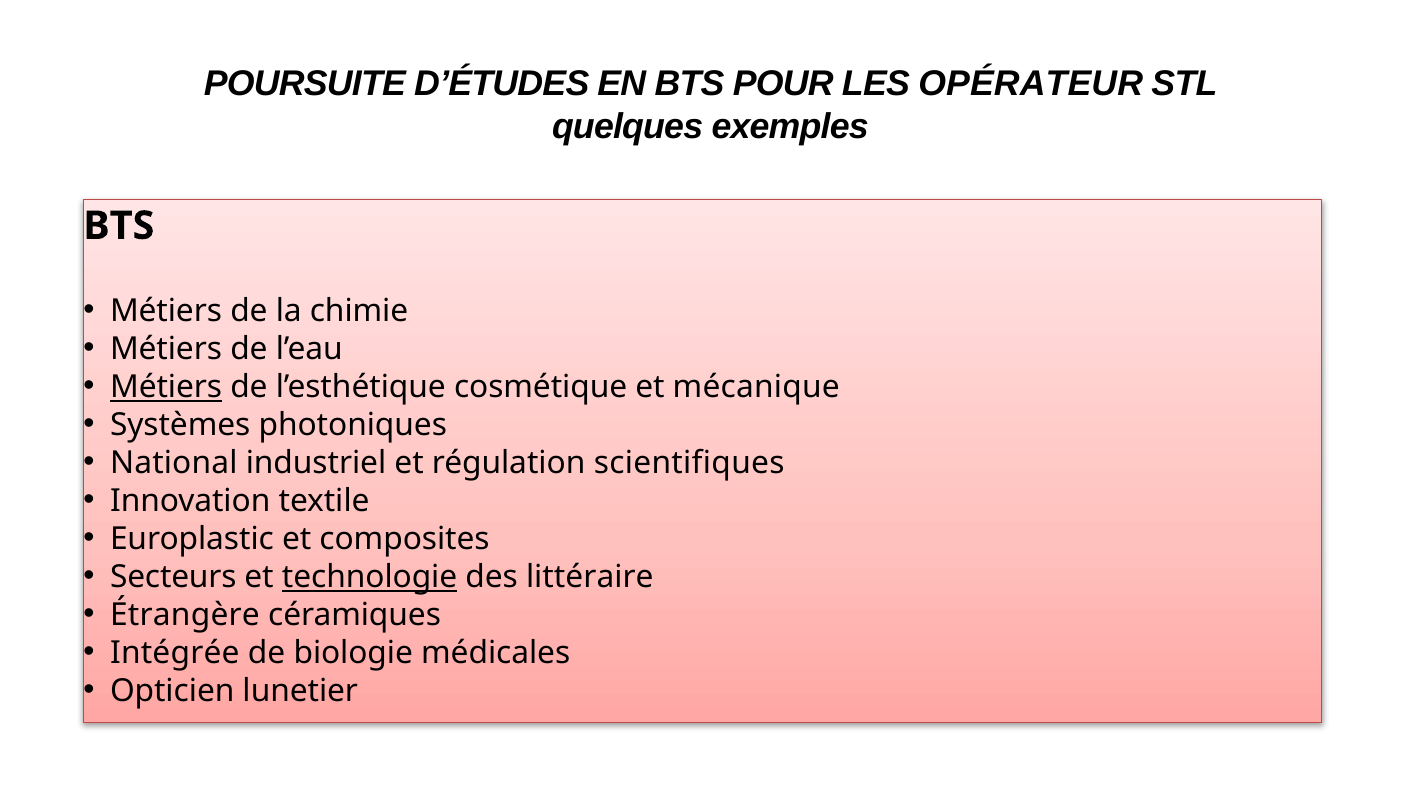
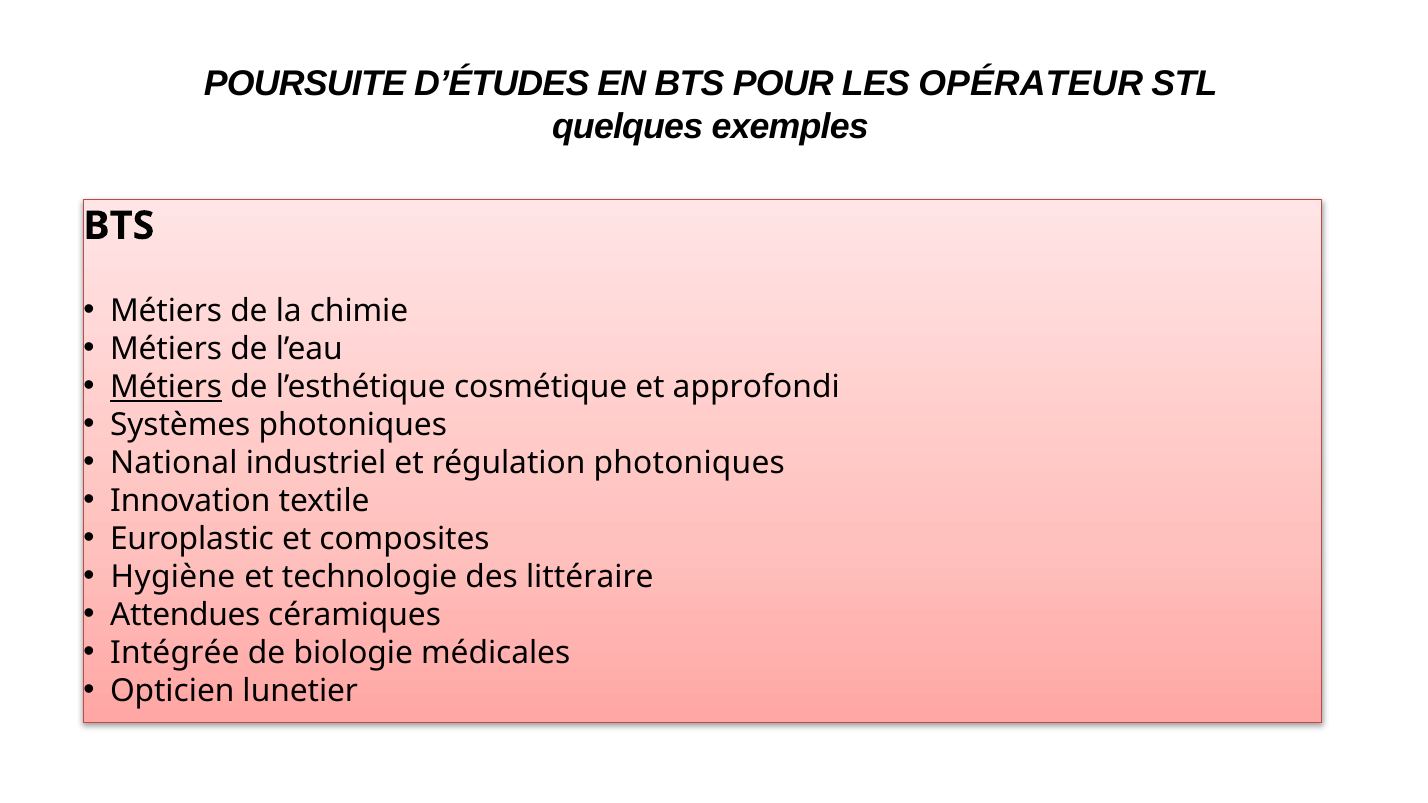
mécanique: mécanique -> approfondi
régulation scientifiques: scientifiques -> photoniques
Secteurs: Secteurs -> Hygiène
technologie underline: present -> none
Étrangère: Étrangère -> Attendues
